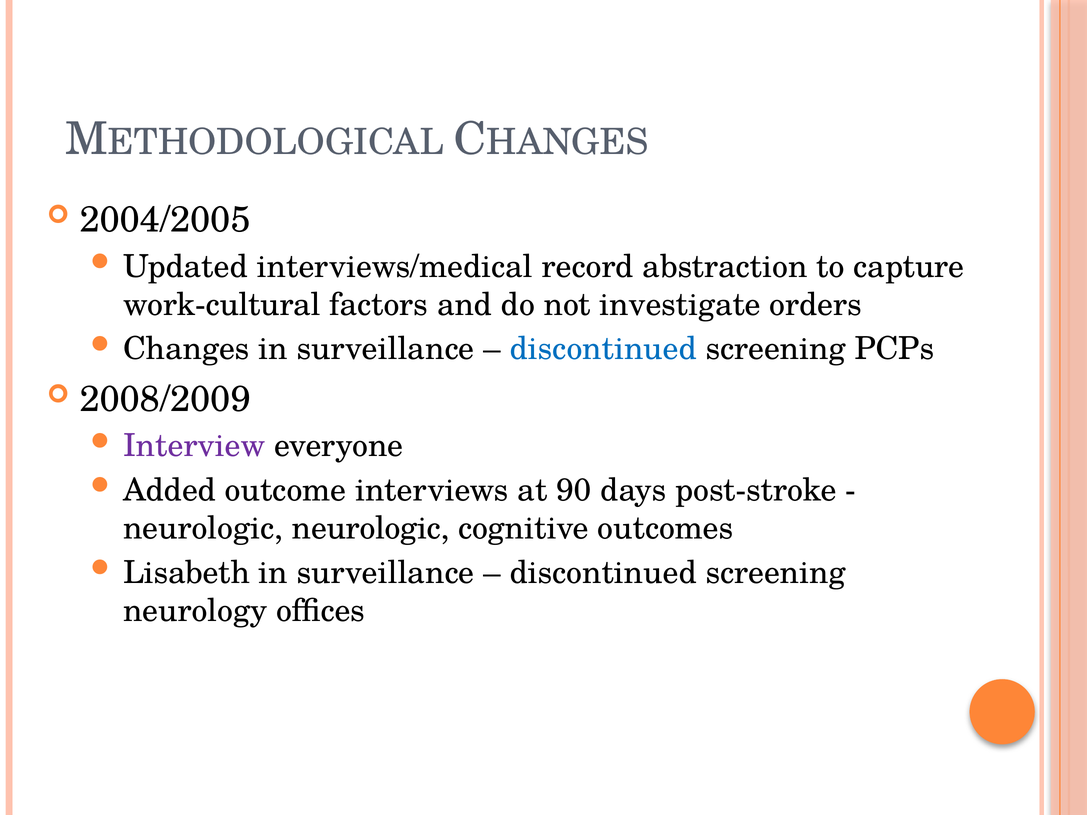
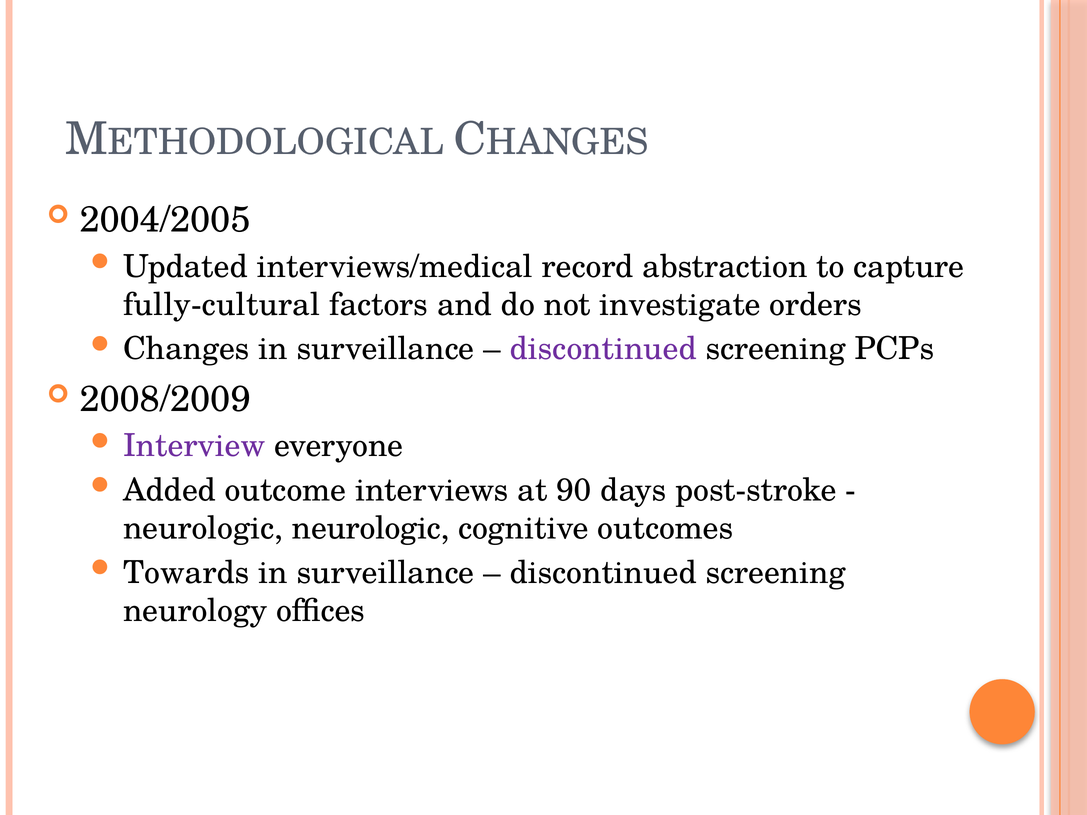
work-cultural: work-cultural -> fully-cultural
discontinued at (603, 349) colour: blue -> purple
Lisabeth: Lisabeth -> Towards
